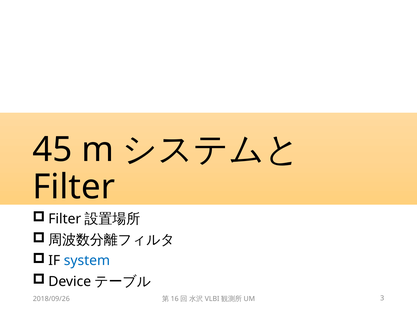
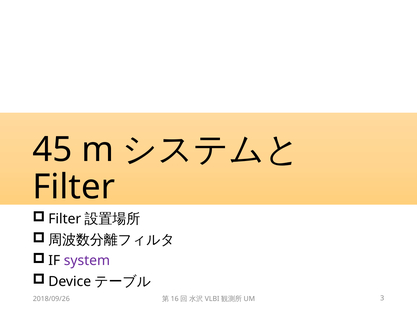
system colour: blue -> purple
